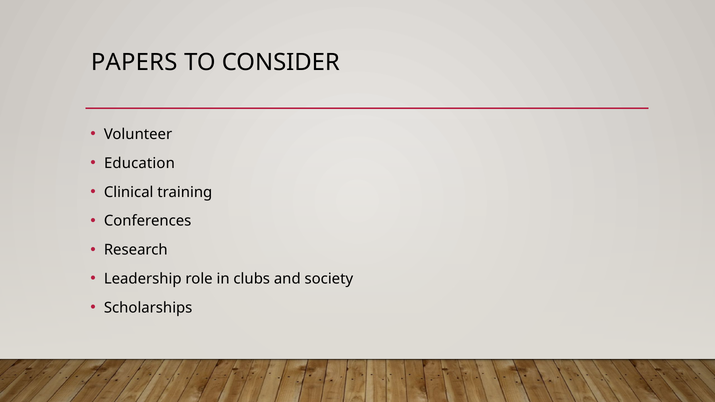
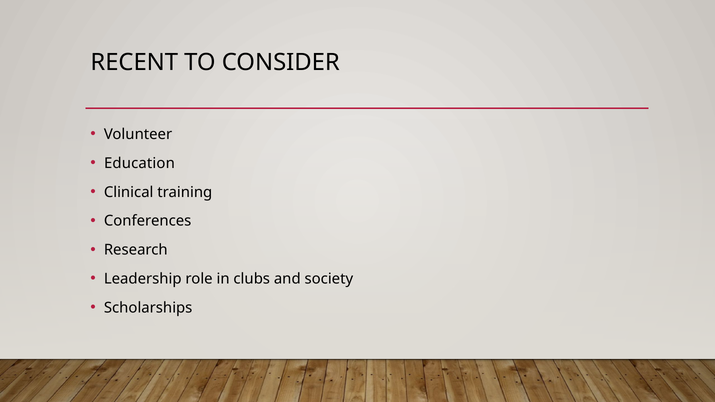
PAPERS: PAPERS -> RECENT
